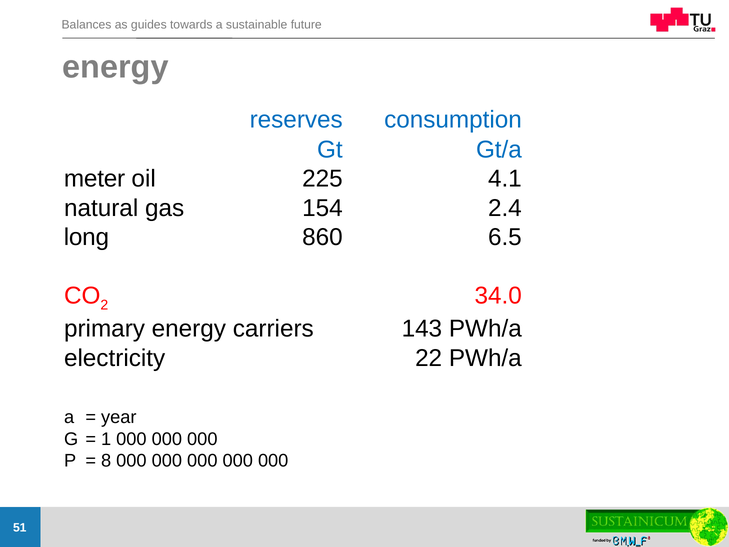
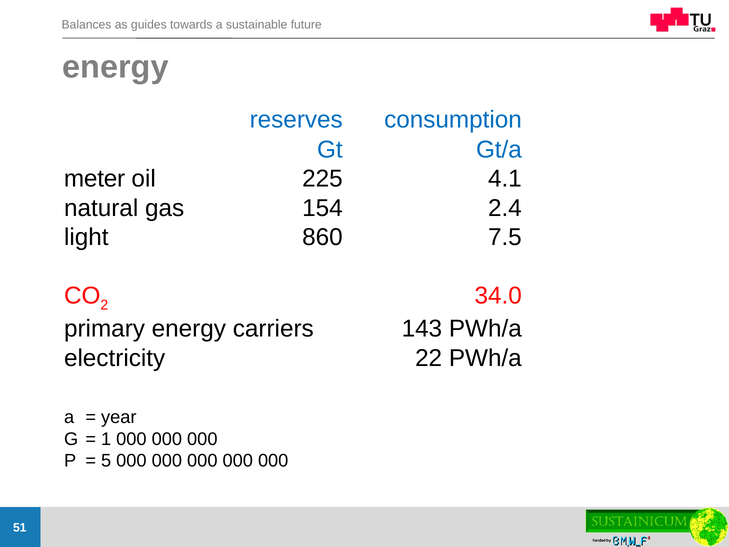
long: long -> light
6.5: 6.5 -> 7.5
8: 8 -> 5
